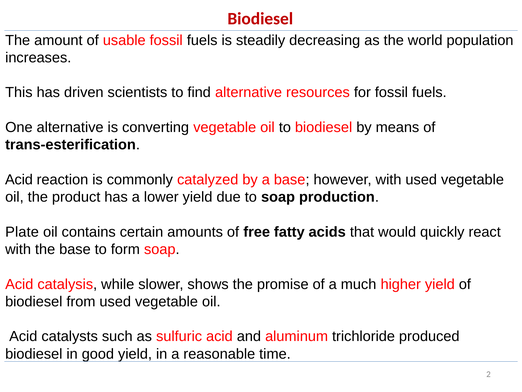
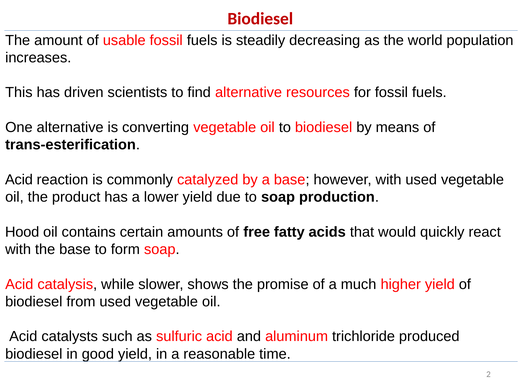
Plate: Plate -> Hood
